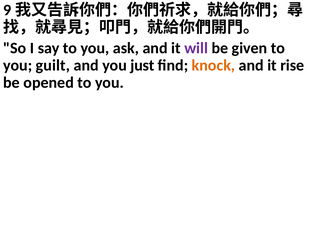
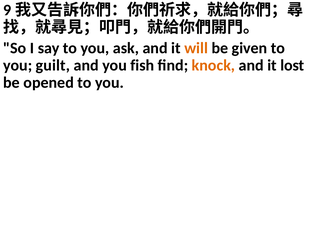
will colour: purple -> orange
just: just -> fish
rise: rise -> lost
